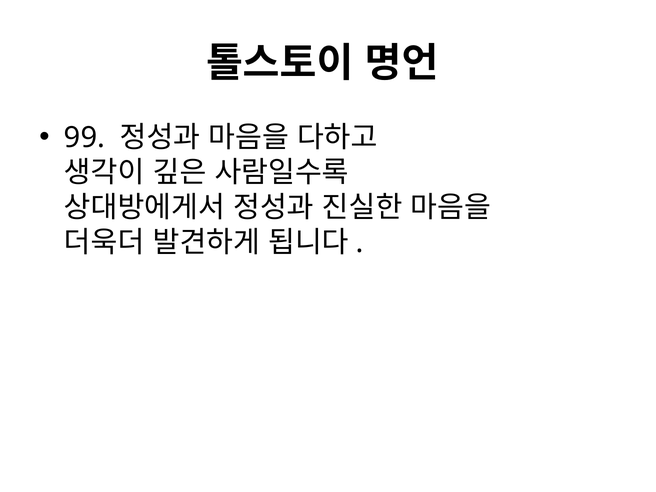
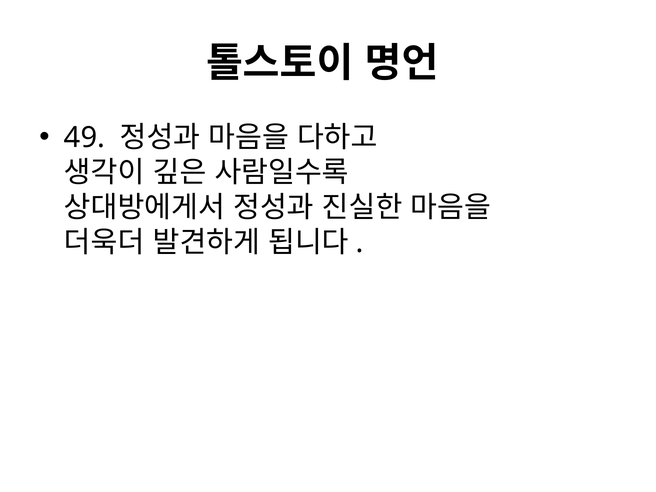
99: 99 -> 49
